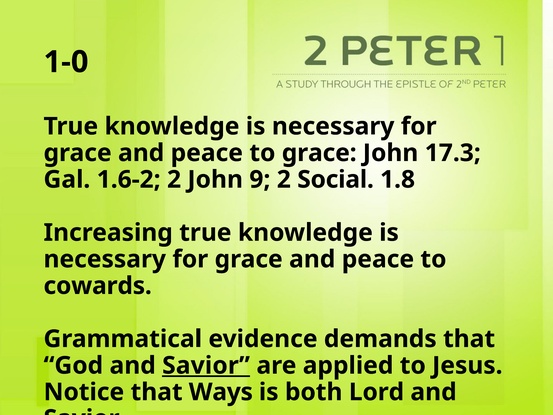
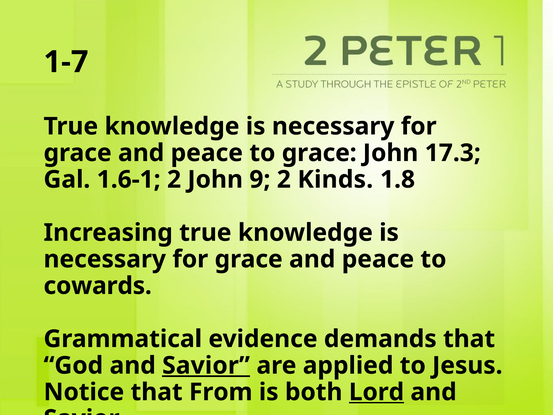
1-0: 1-0 -> 1-7
1.6-2: 1.6-2 -> 1.6-1
Social: Social -> Kinds
Ways: Ways -> From
Lord underline: none -> present
